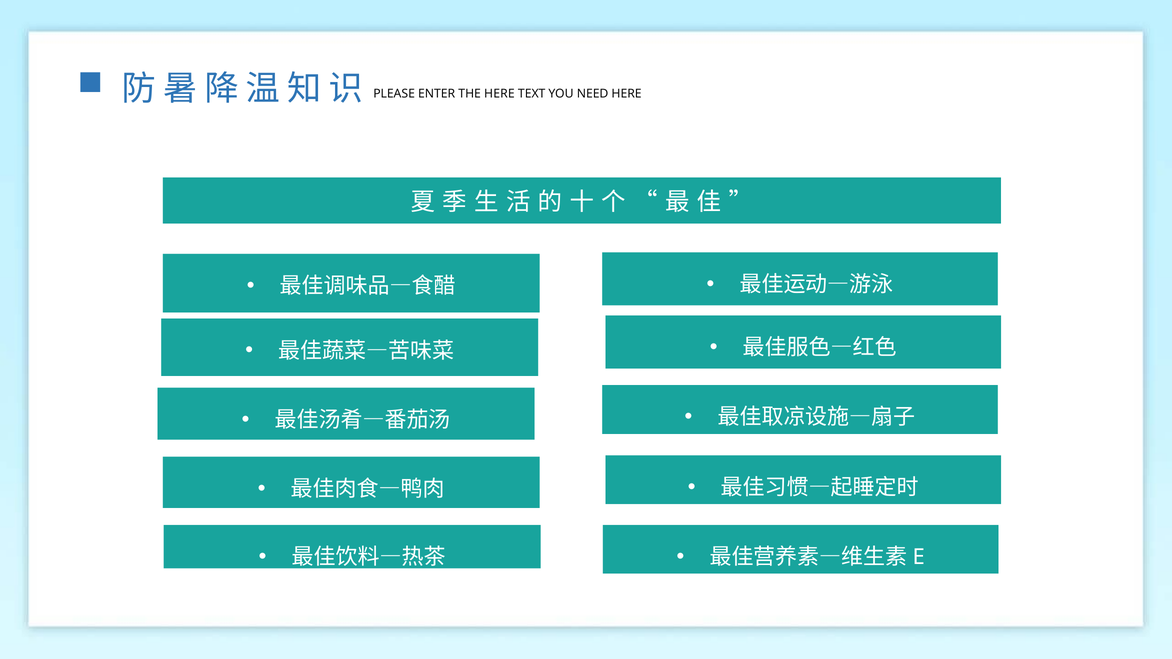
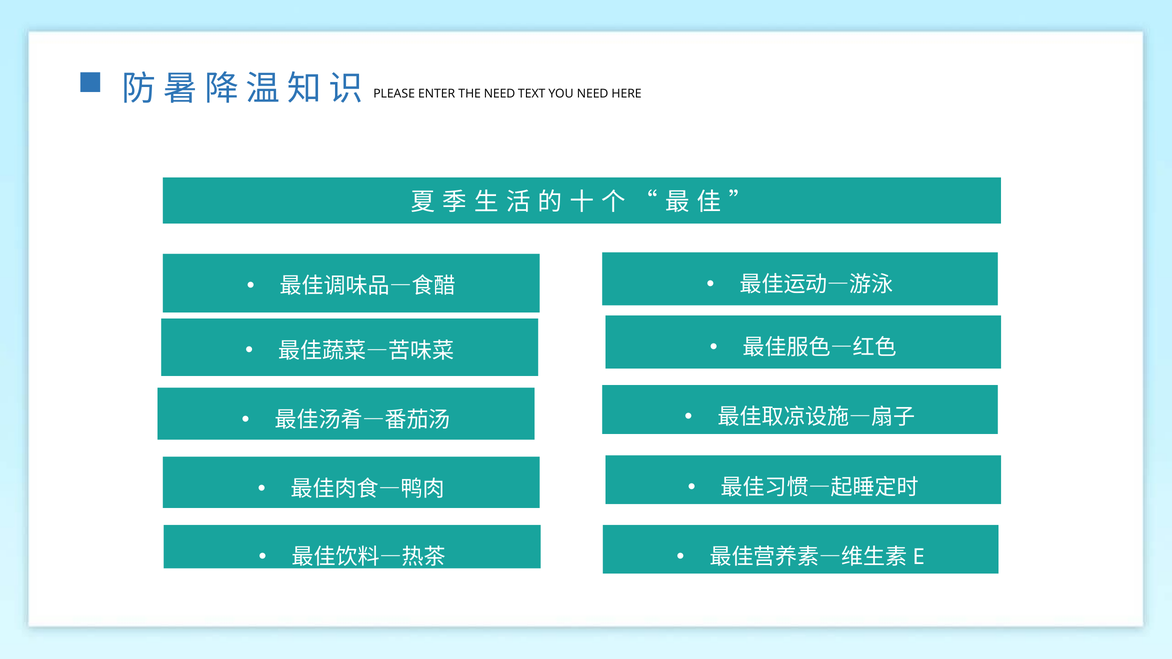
THE HERE: HERE -> NEED
